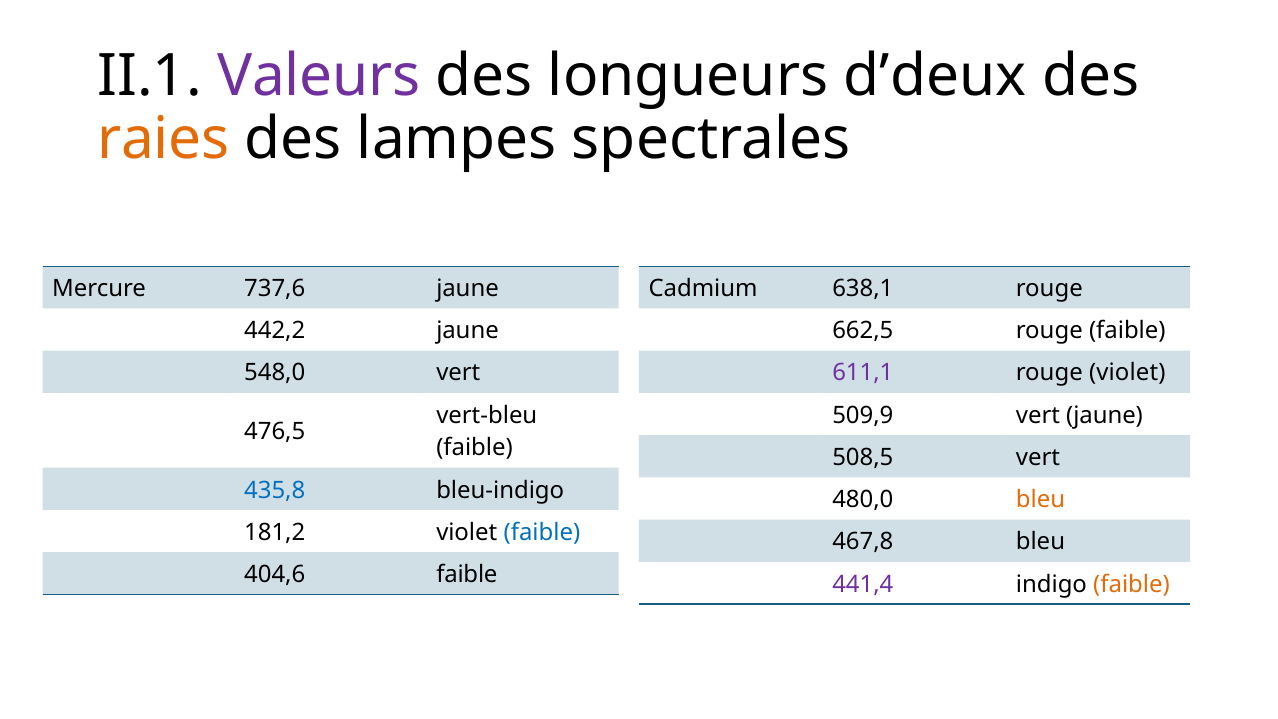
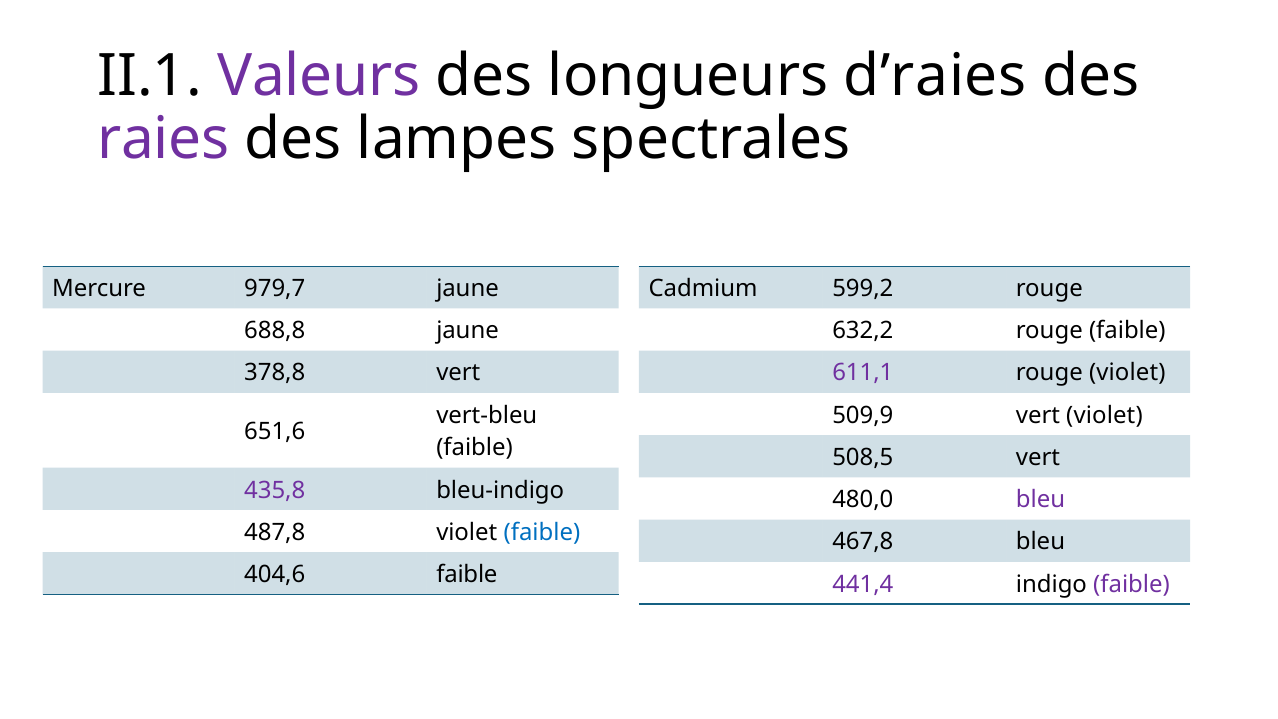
d’deux: d’deux -> d’raies
raies colour: orange -> purple
737,6: 737,6 -> 979,7
638,1: 638,1 -> 599,2
442,2: 442,2 -> 688,8
662,5: 662,5 -> 632,2
548,0: 548,0 -> 378,8
vert jaune: jaune -> violet
476,5: 476,5 -> 651,6
435,8 colour: blue -> purple
bleu at (1041, 500) colour: orange -> purple
181,2: 181,2 -> 487,8
faible at (1132, 584) colour: orange -> purple
